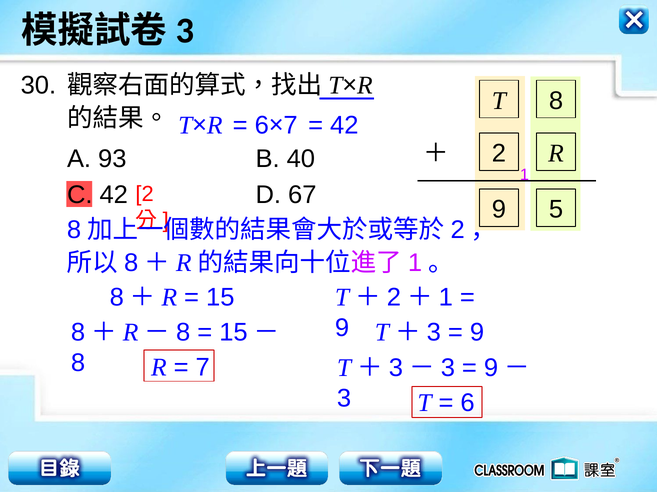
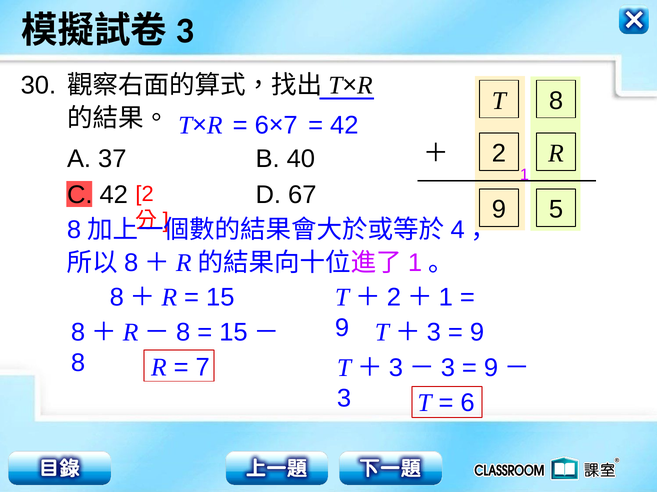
93: 93 -> 37
2 at (458, 230): 2 -> 4
